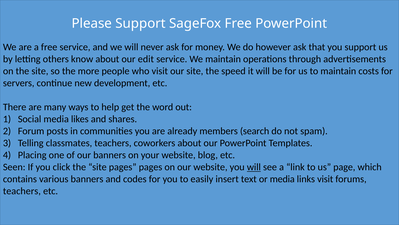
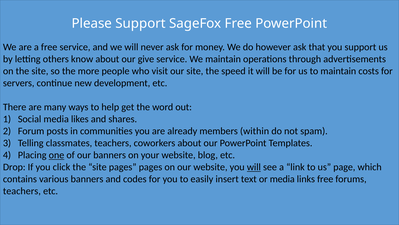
edit: edit -> give
search: search -> within
one underline: none -> present
Seen: Seen -> Drop
links visit: visit -> free
